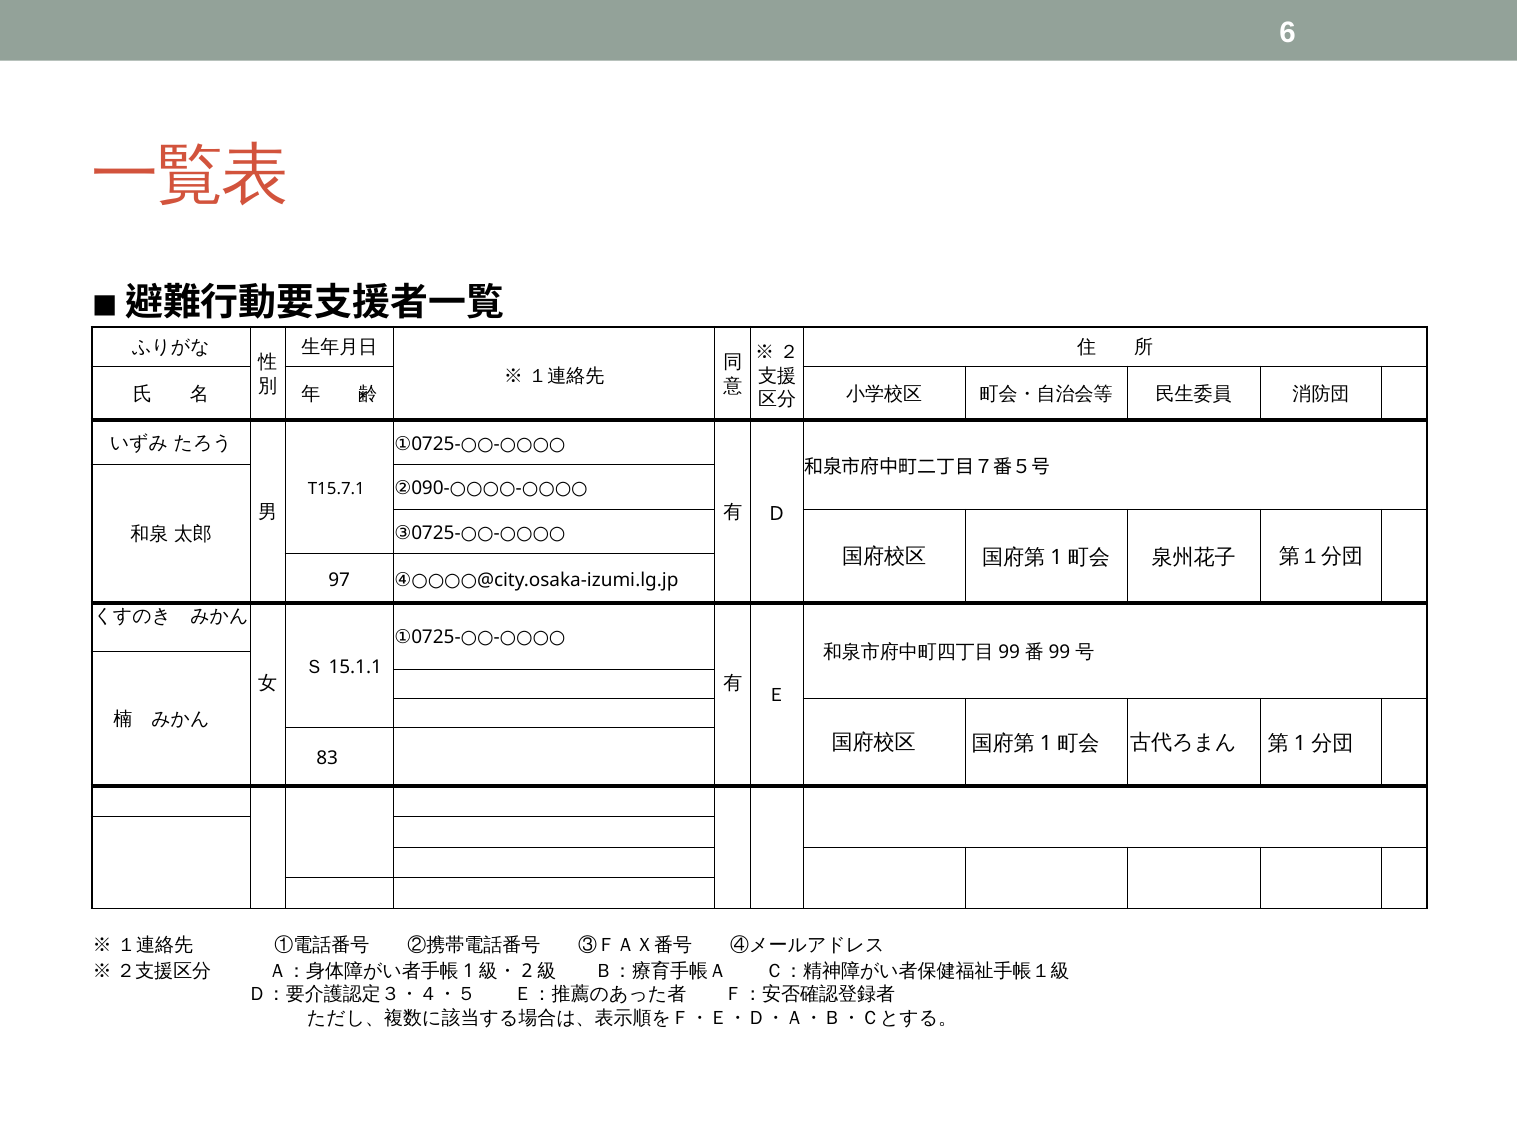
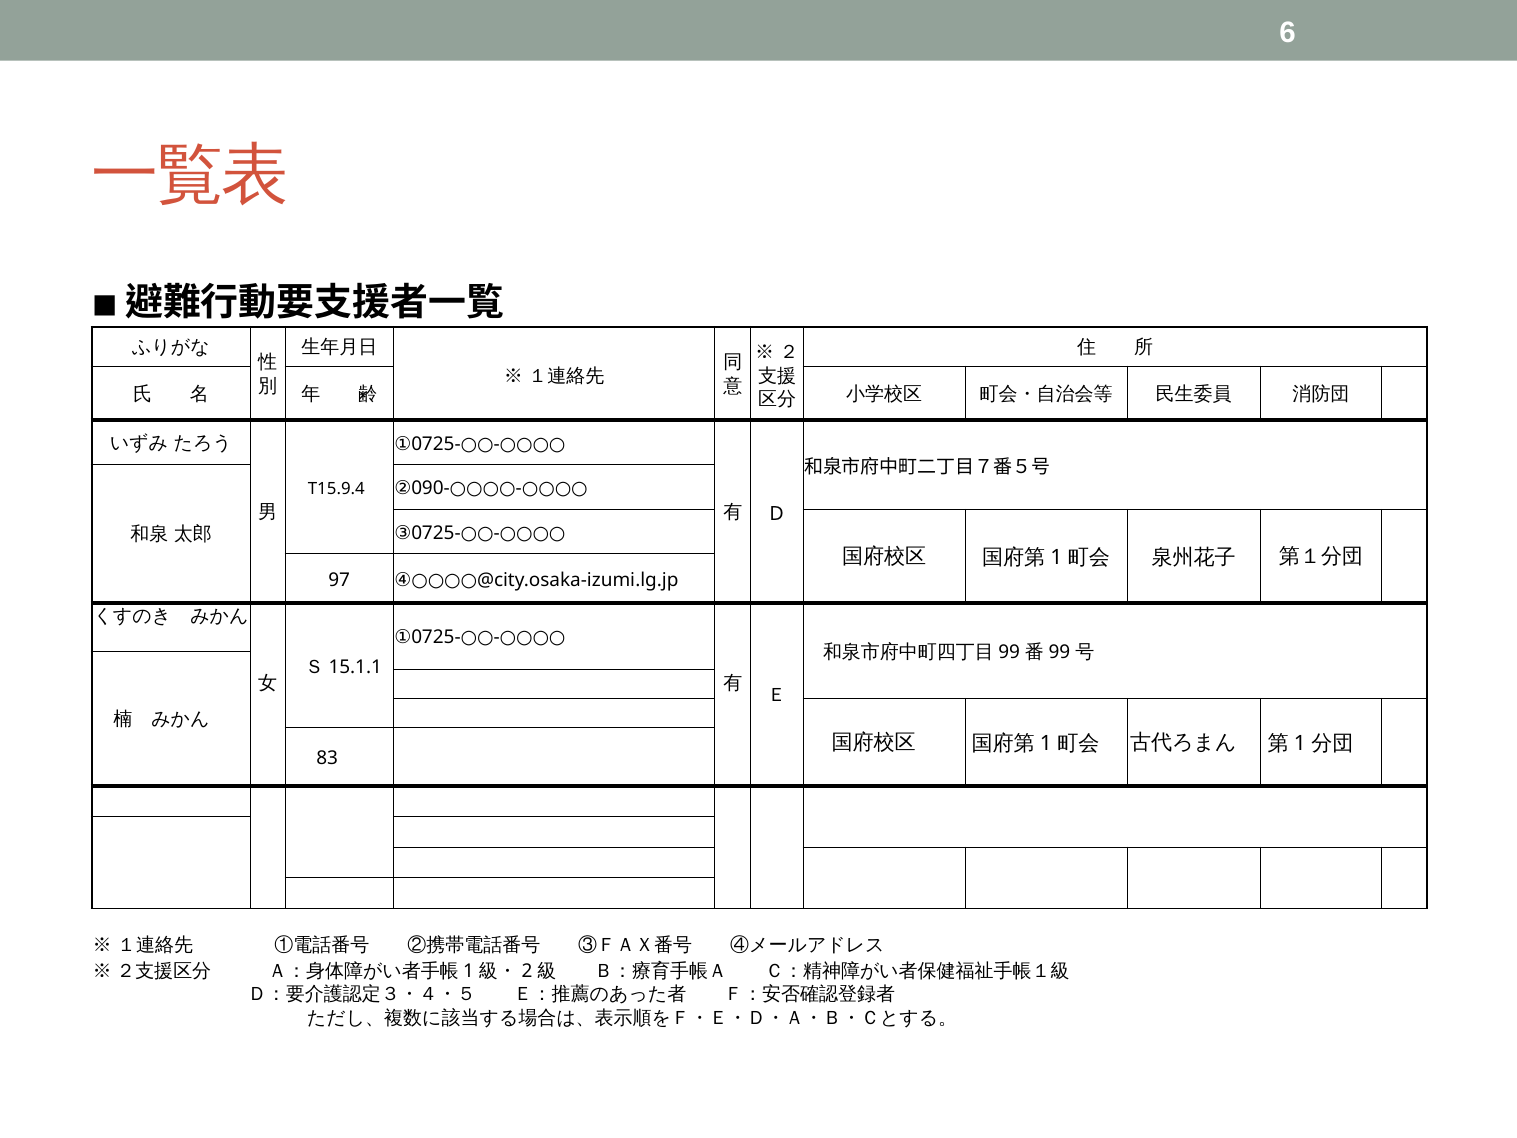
T15.7.1: T15.7.1 -> T15.9.4
